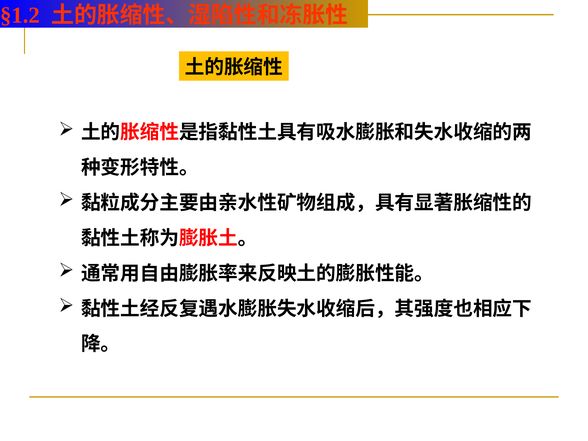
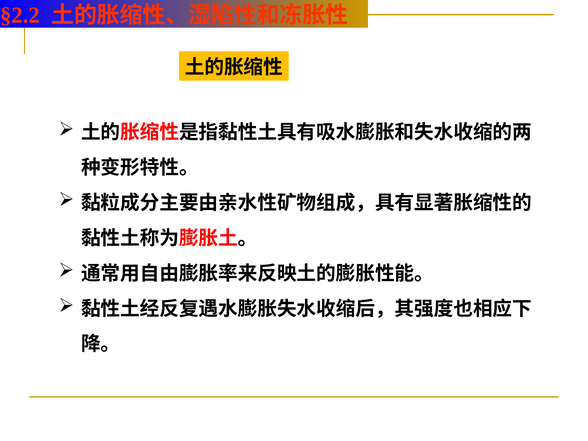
§1.2: §1.2 -> §2.2
